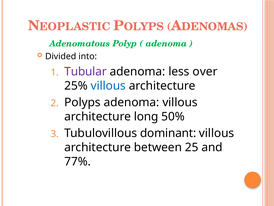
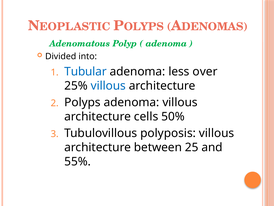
Tubular colour: purple -> blue
long: long -> cells
dominant: dominant -> polyposis
77%: 77% -> 55%
